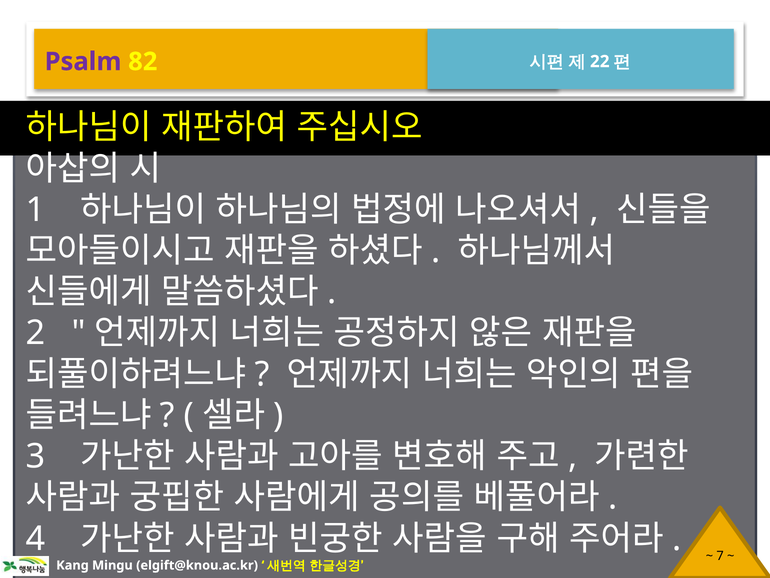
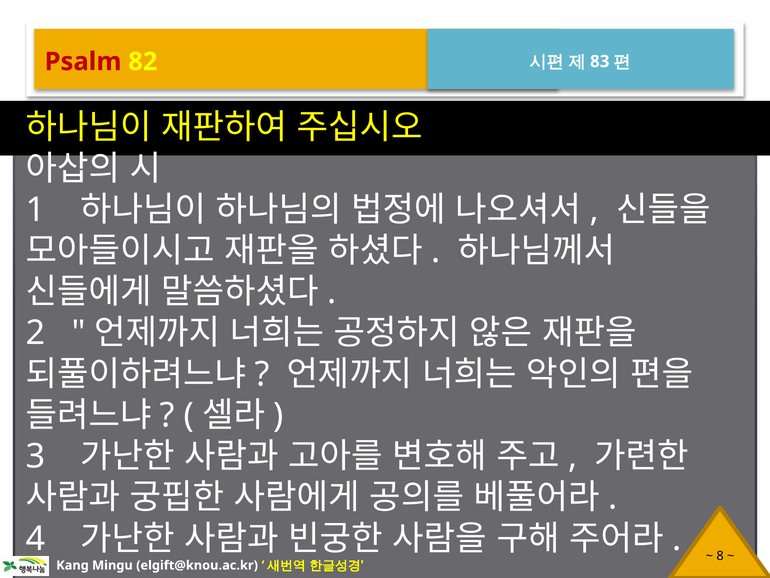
Psalm colour: purple -> red
22: 22 -> 83
7: 7 -> 8
